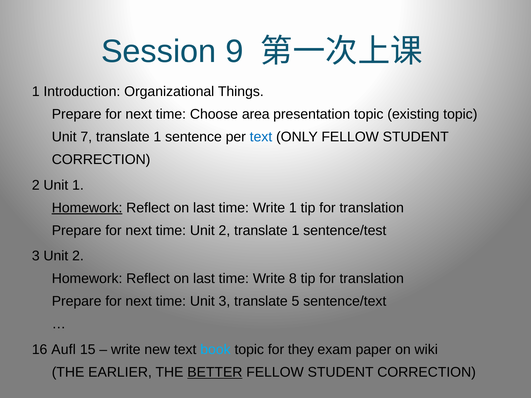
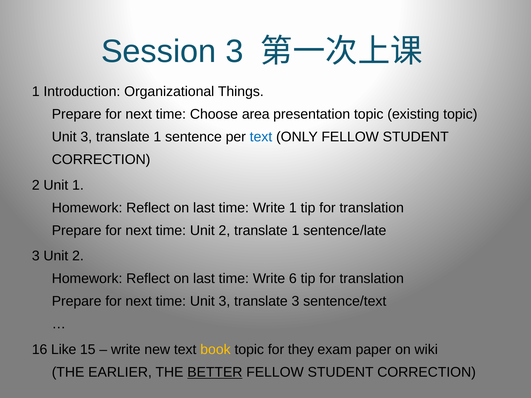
Session 9: 9 -> 3
7 at (86, 137): 7 -> 3
Homework at (87, 208) underline: present -> none
sentence/test: sentence/test -> sentence/late
8: 8 -> 6
translate 5: 5 -> 3
Aufl: Aufl -> Like
book colour: light blue -> yellow
